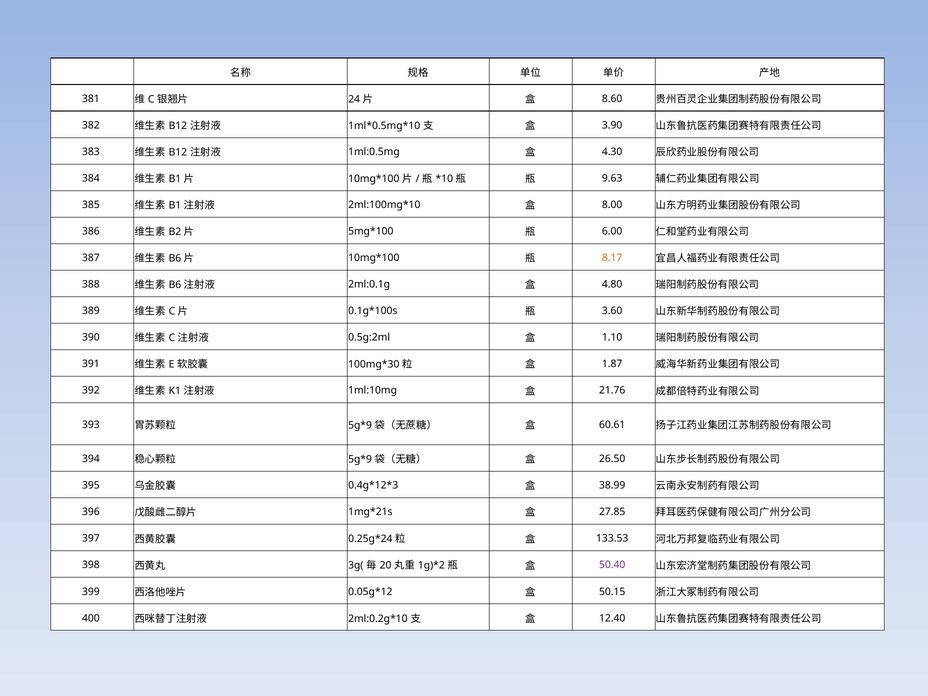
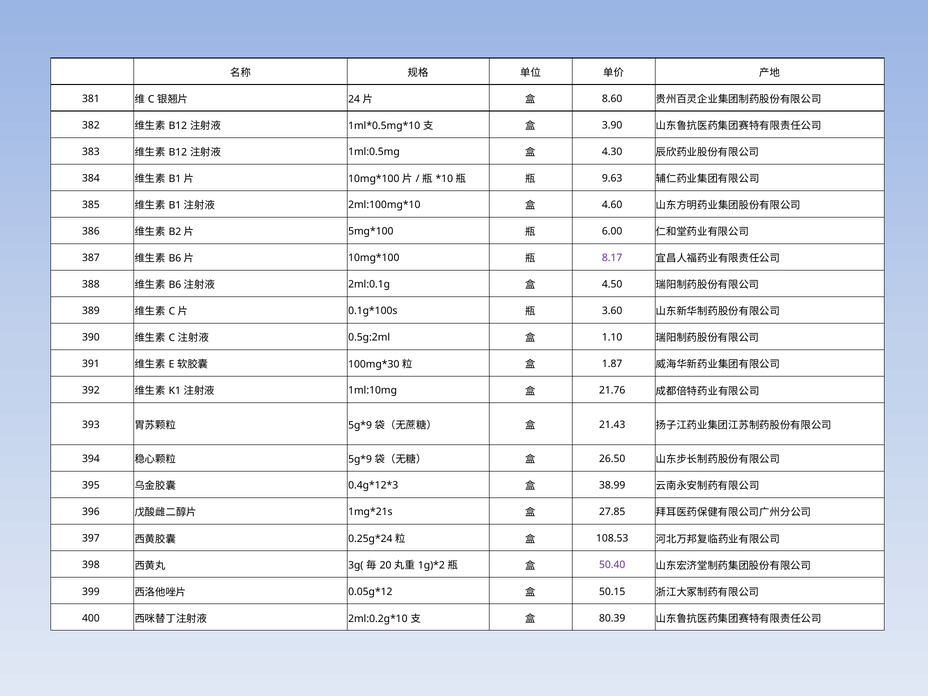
8.00: 8.00 -> 4.60
8.17 colour: orange -> purple
4.80: 4.80 -> 4.50
60.61: 60.61 -> 21.43
133.53: 133.53 -> 108.53
12.40: 12.40 -> 80.39
